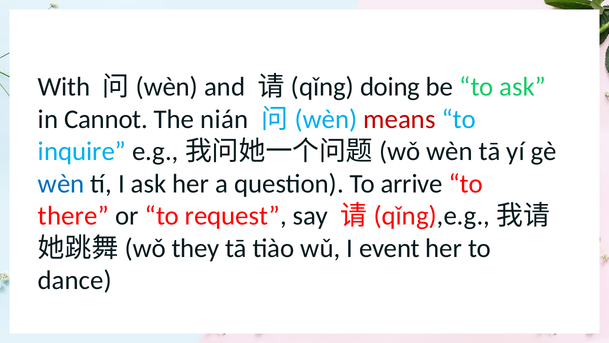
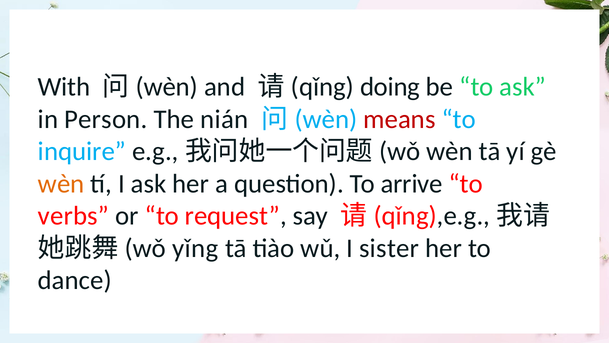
Cannot: Cannot -> Person
wèn at (61, 184) colour: blue -> orange
there: there -> verbs
they: they -> yǐng
event: event -> sister
